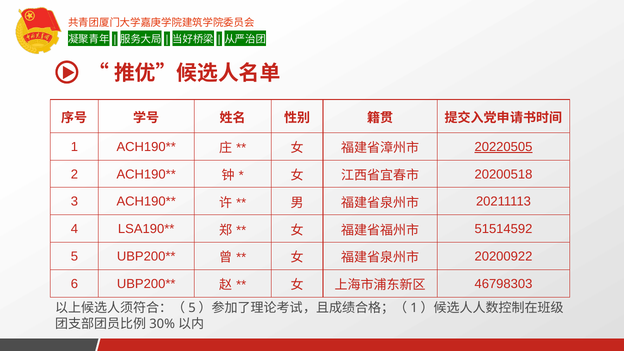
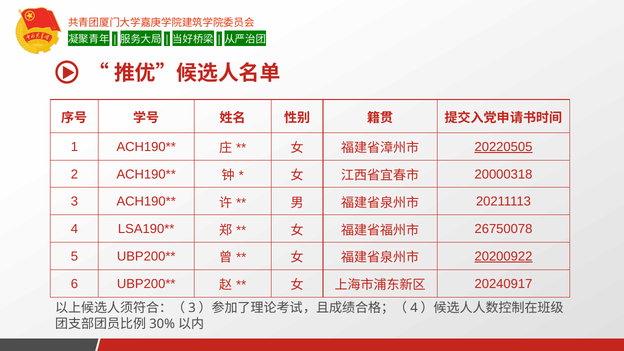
20200518: 20200518 -> 20000318
51514592: 51514592 -> 26750078
20200922 underline: none -> present
46798303: 46798303 -> 20240917
5 at (192, 308): 5 -> 3
1 at (414, 308): 1 -> 4
